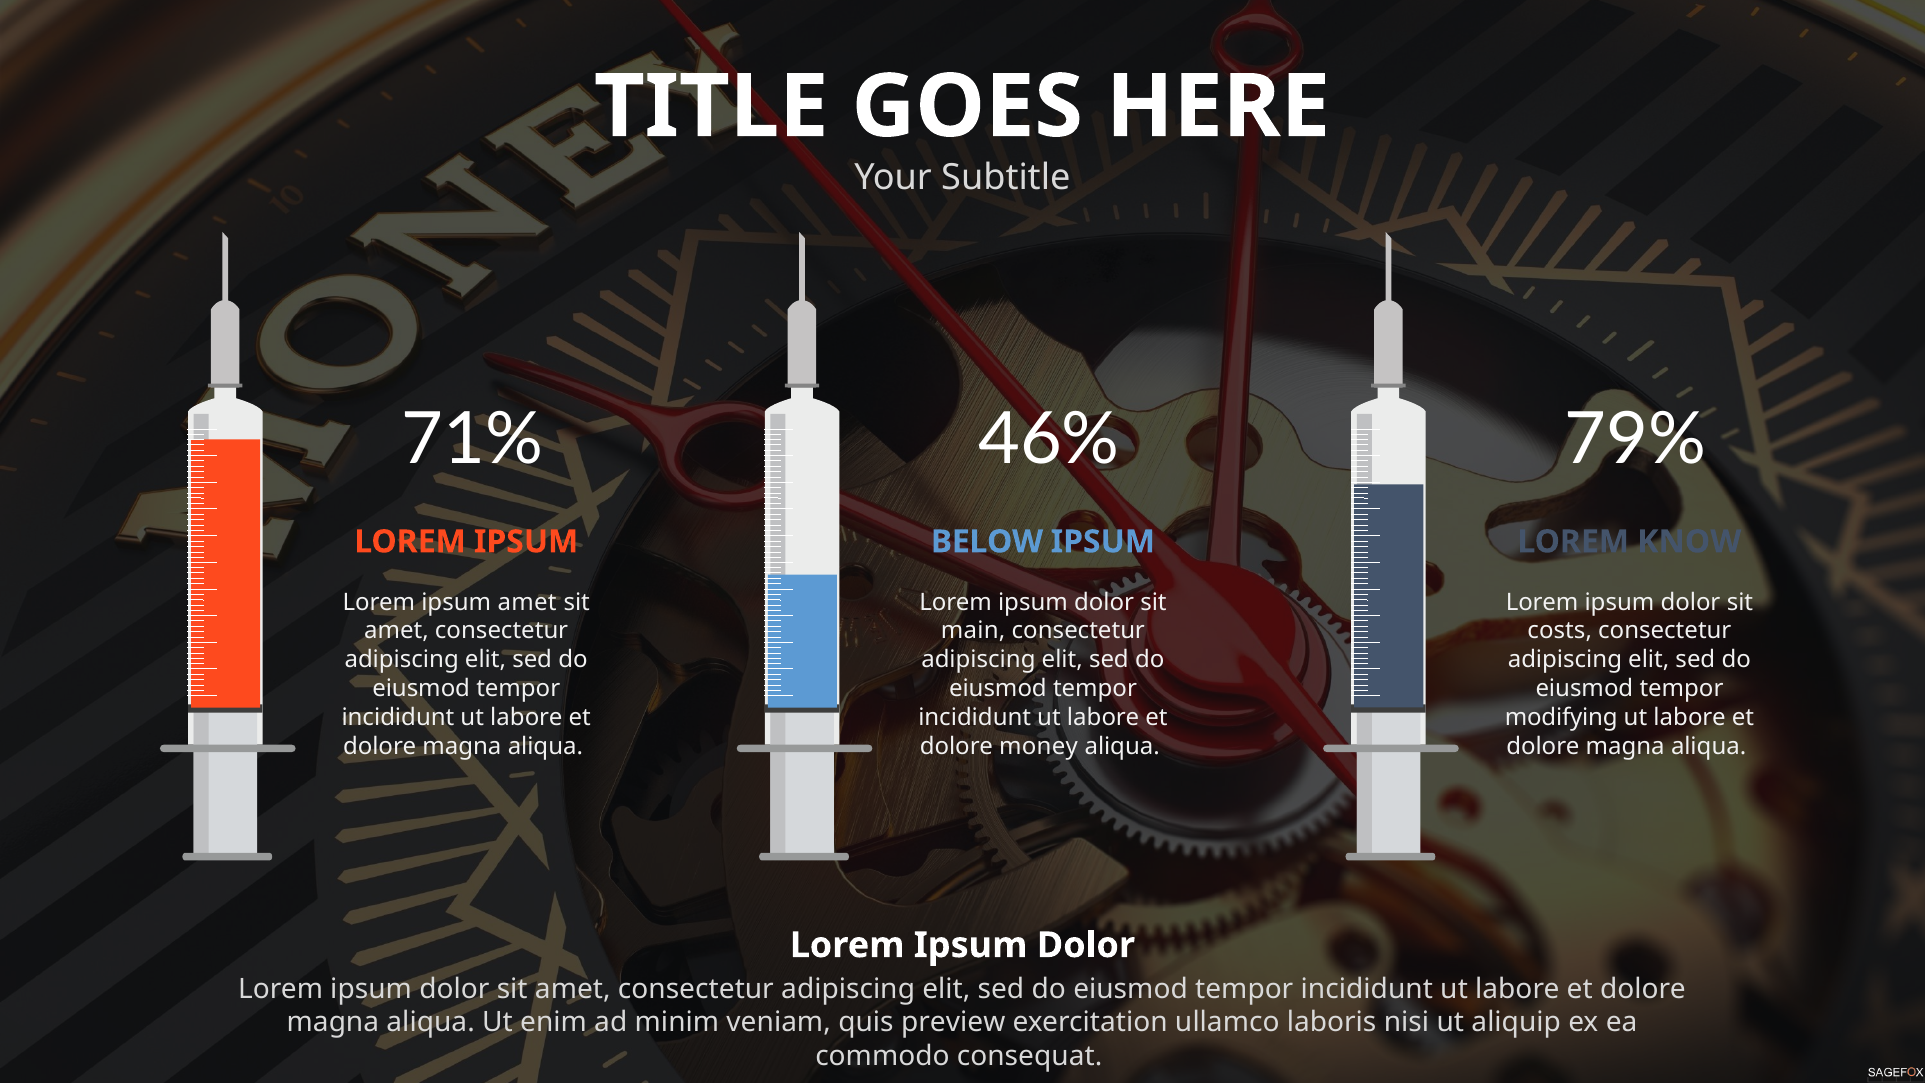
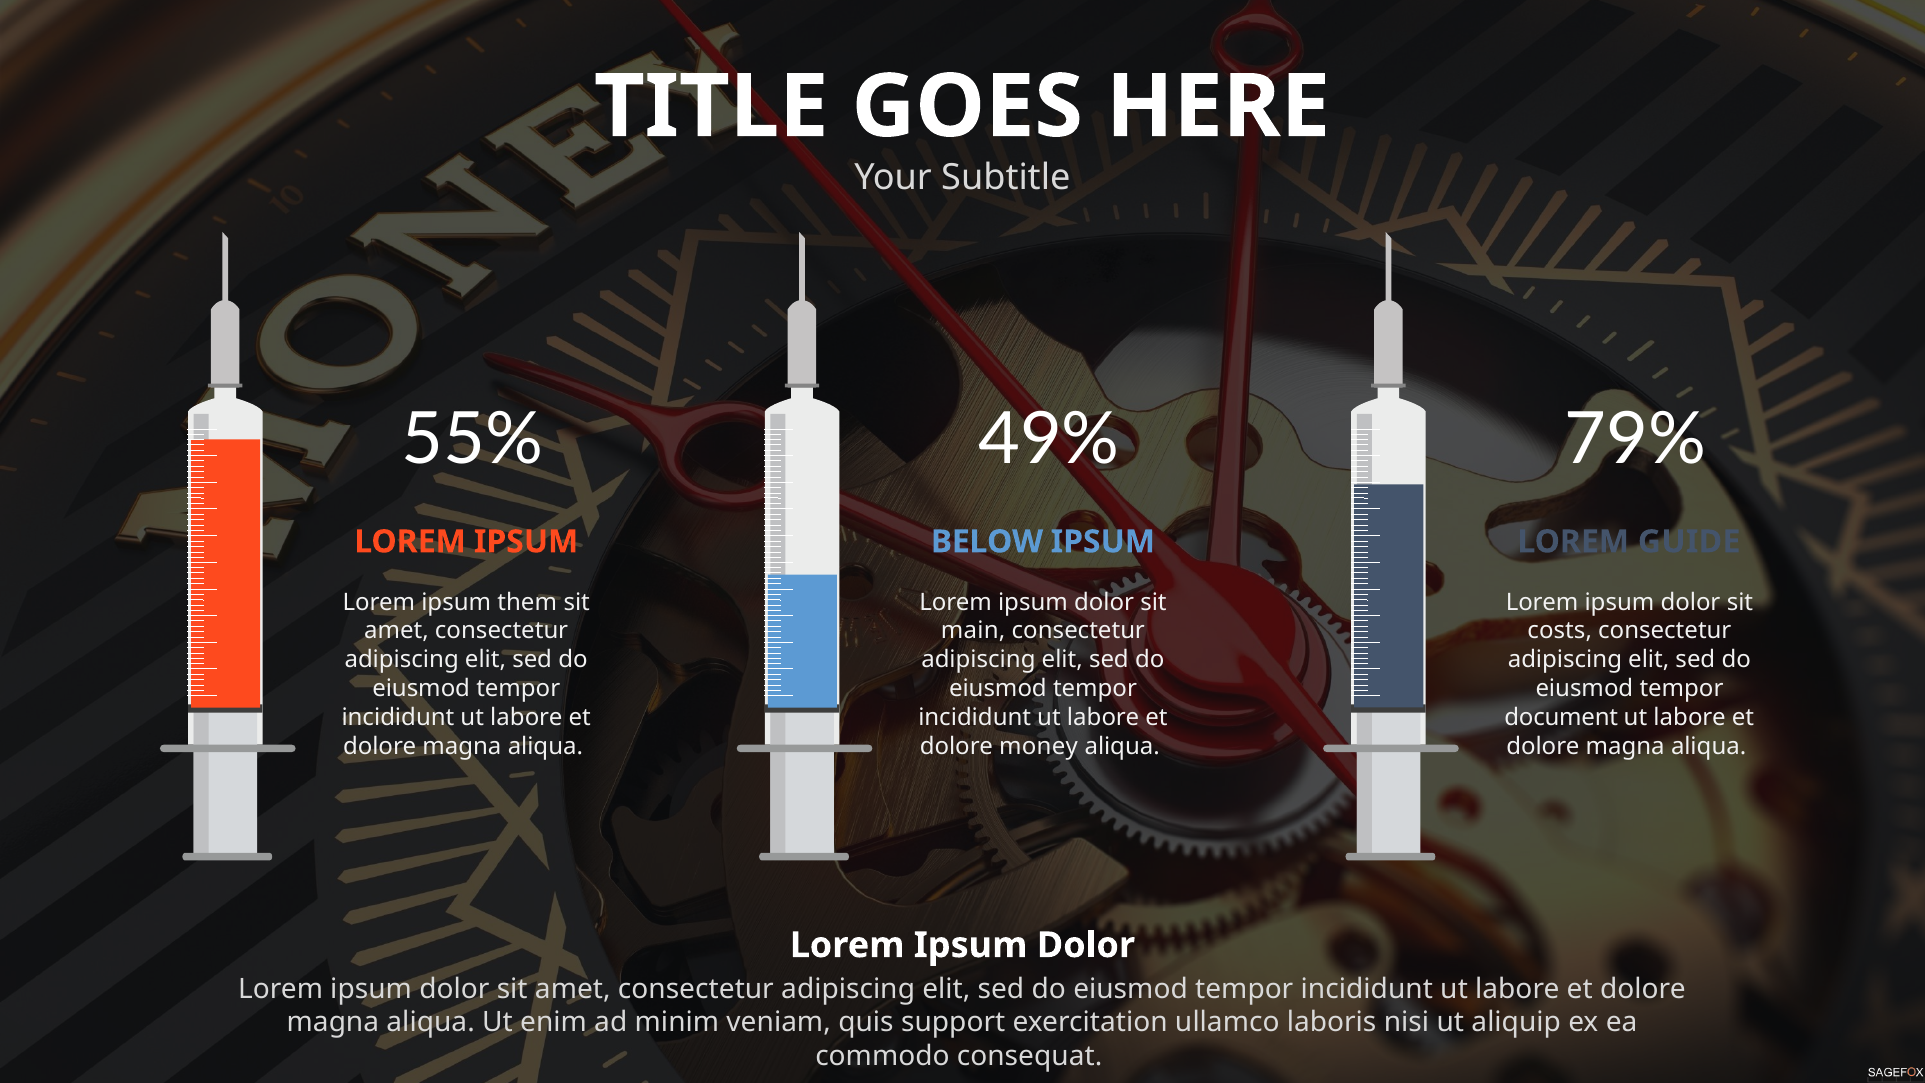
71%: 71% -> 55%
46%: 46% -> 49%
KNOW: KNOW -> GUIDE
ipsum amet: amet -> them
modifying: modifying -> document
preview: preview -> support
